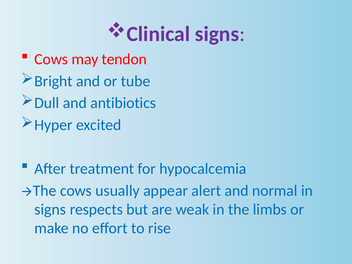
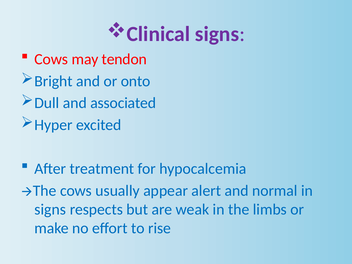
tube: tube -> onto
antibiotics: antibiotics -> associated
